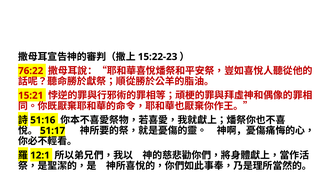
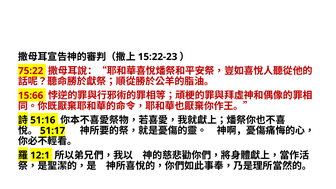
76:22: 76:22 -> 75:22
15:21: 15:21 -> 15:66
